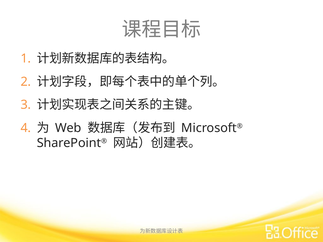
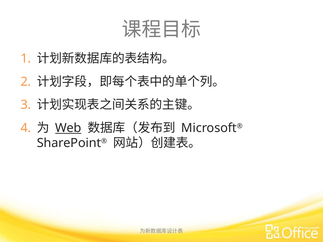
Web underline: none -> present
